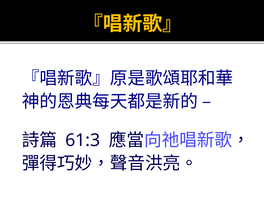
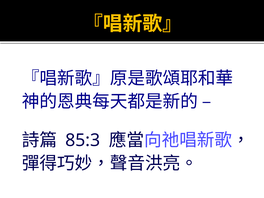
61:3: 61:3 -> 85:3
